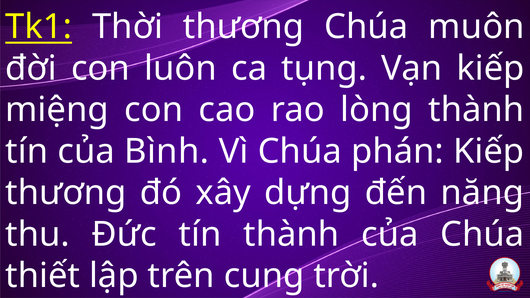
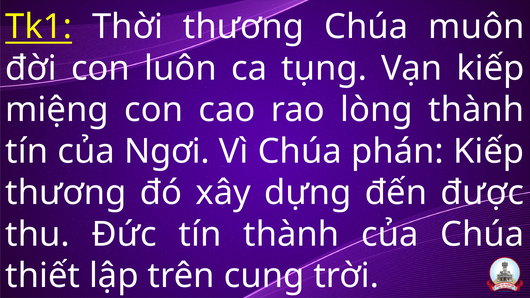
Bình: Bình -> Ngơi
năng: năng -> được
